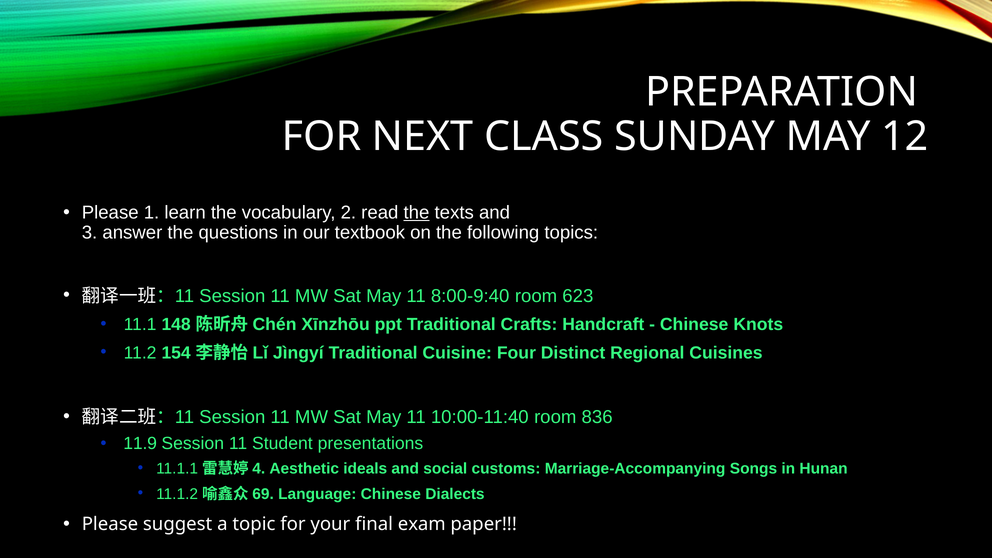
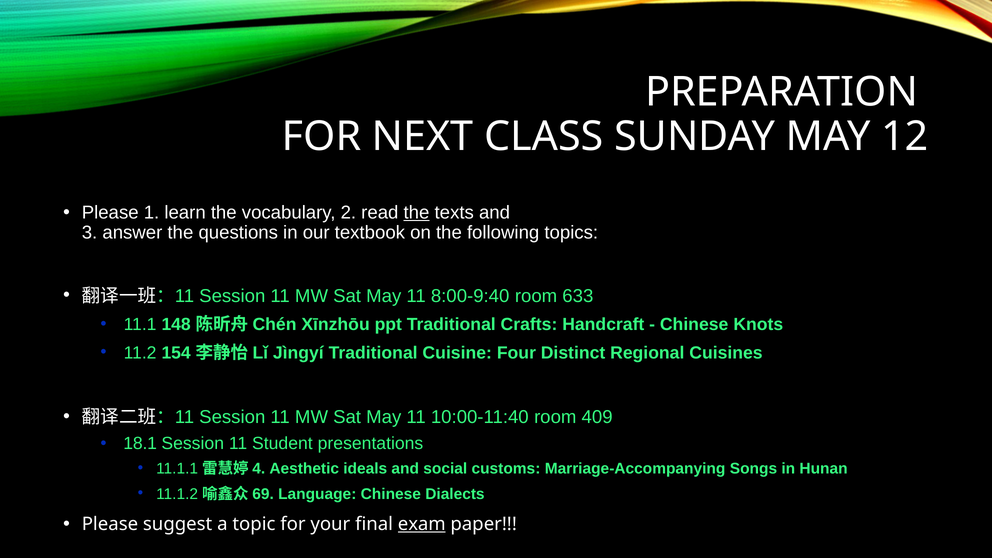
623: 623 -> 633
836: 836 -> 409
11.9: 11.9 -> 18.1
exam underline: none -> present
